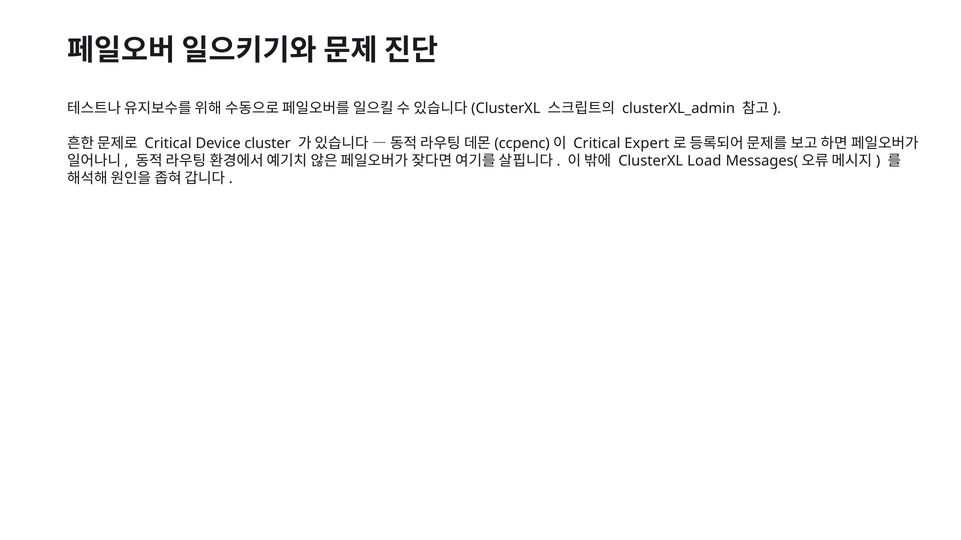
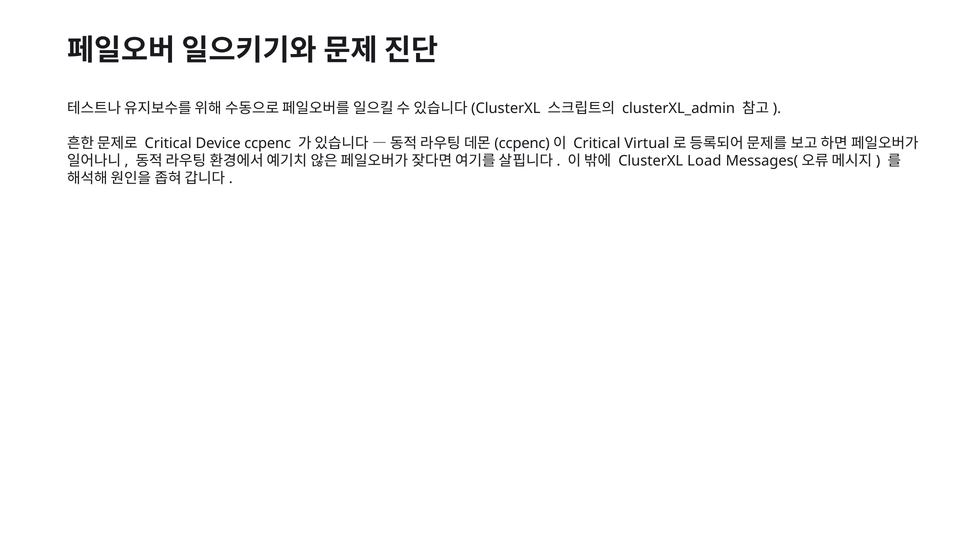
Device cluster: cluster -> ccpenc
Expert: Expert -> Virtual
